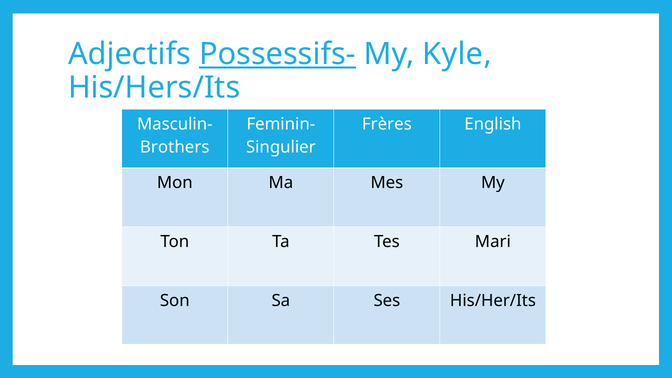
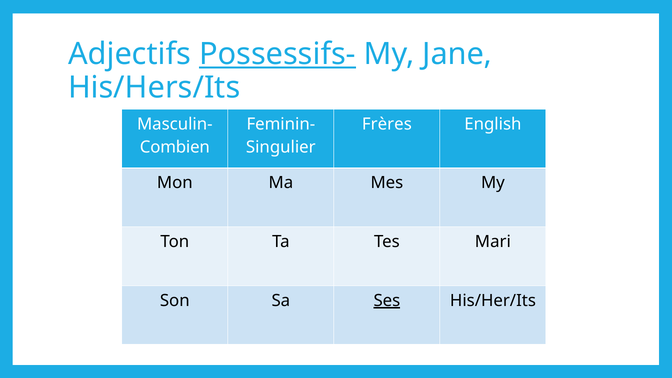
Kyle: Kyle -> Jane
Brothers: Brothers -> Combien
Ses underline: none -> present
